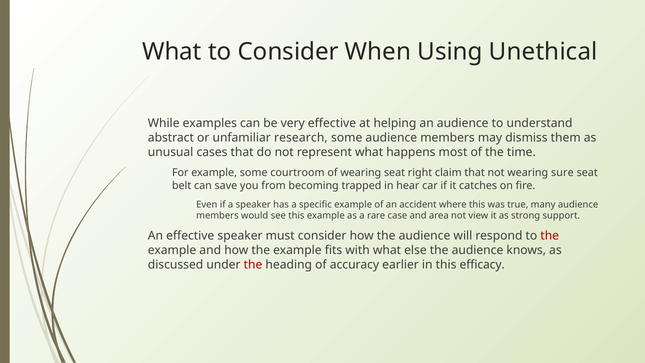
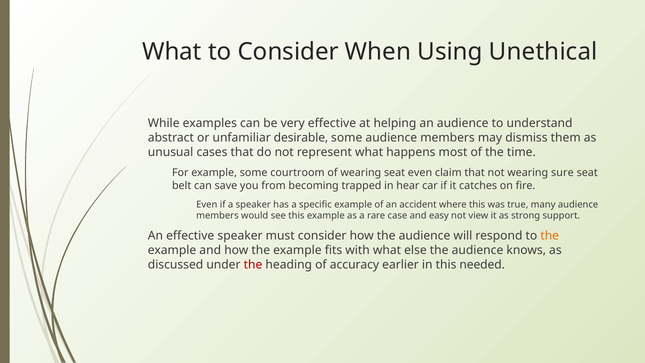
research: research -> desirable
seat right: right -> even
area: area -> easy
the at (550, 235) colour: red -> orange
efficacy: efficacy -> needed
